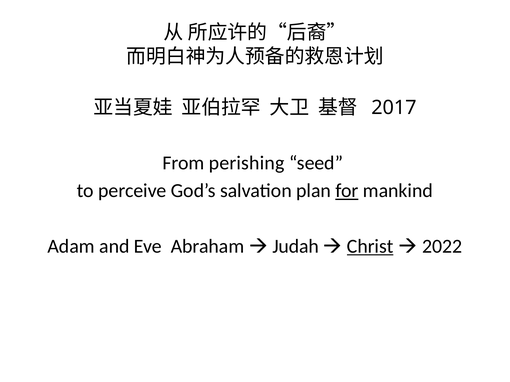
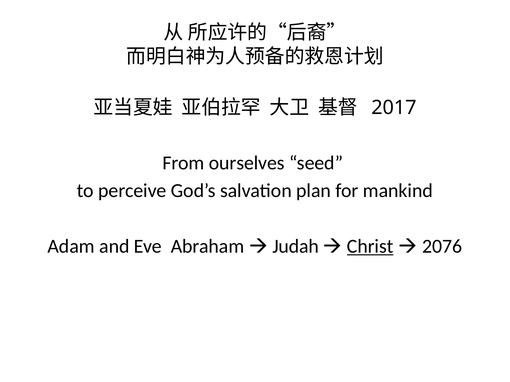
perishing: perishing -> ourselves
for underline: present -> none
2022: 2022 -> 2076
